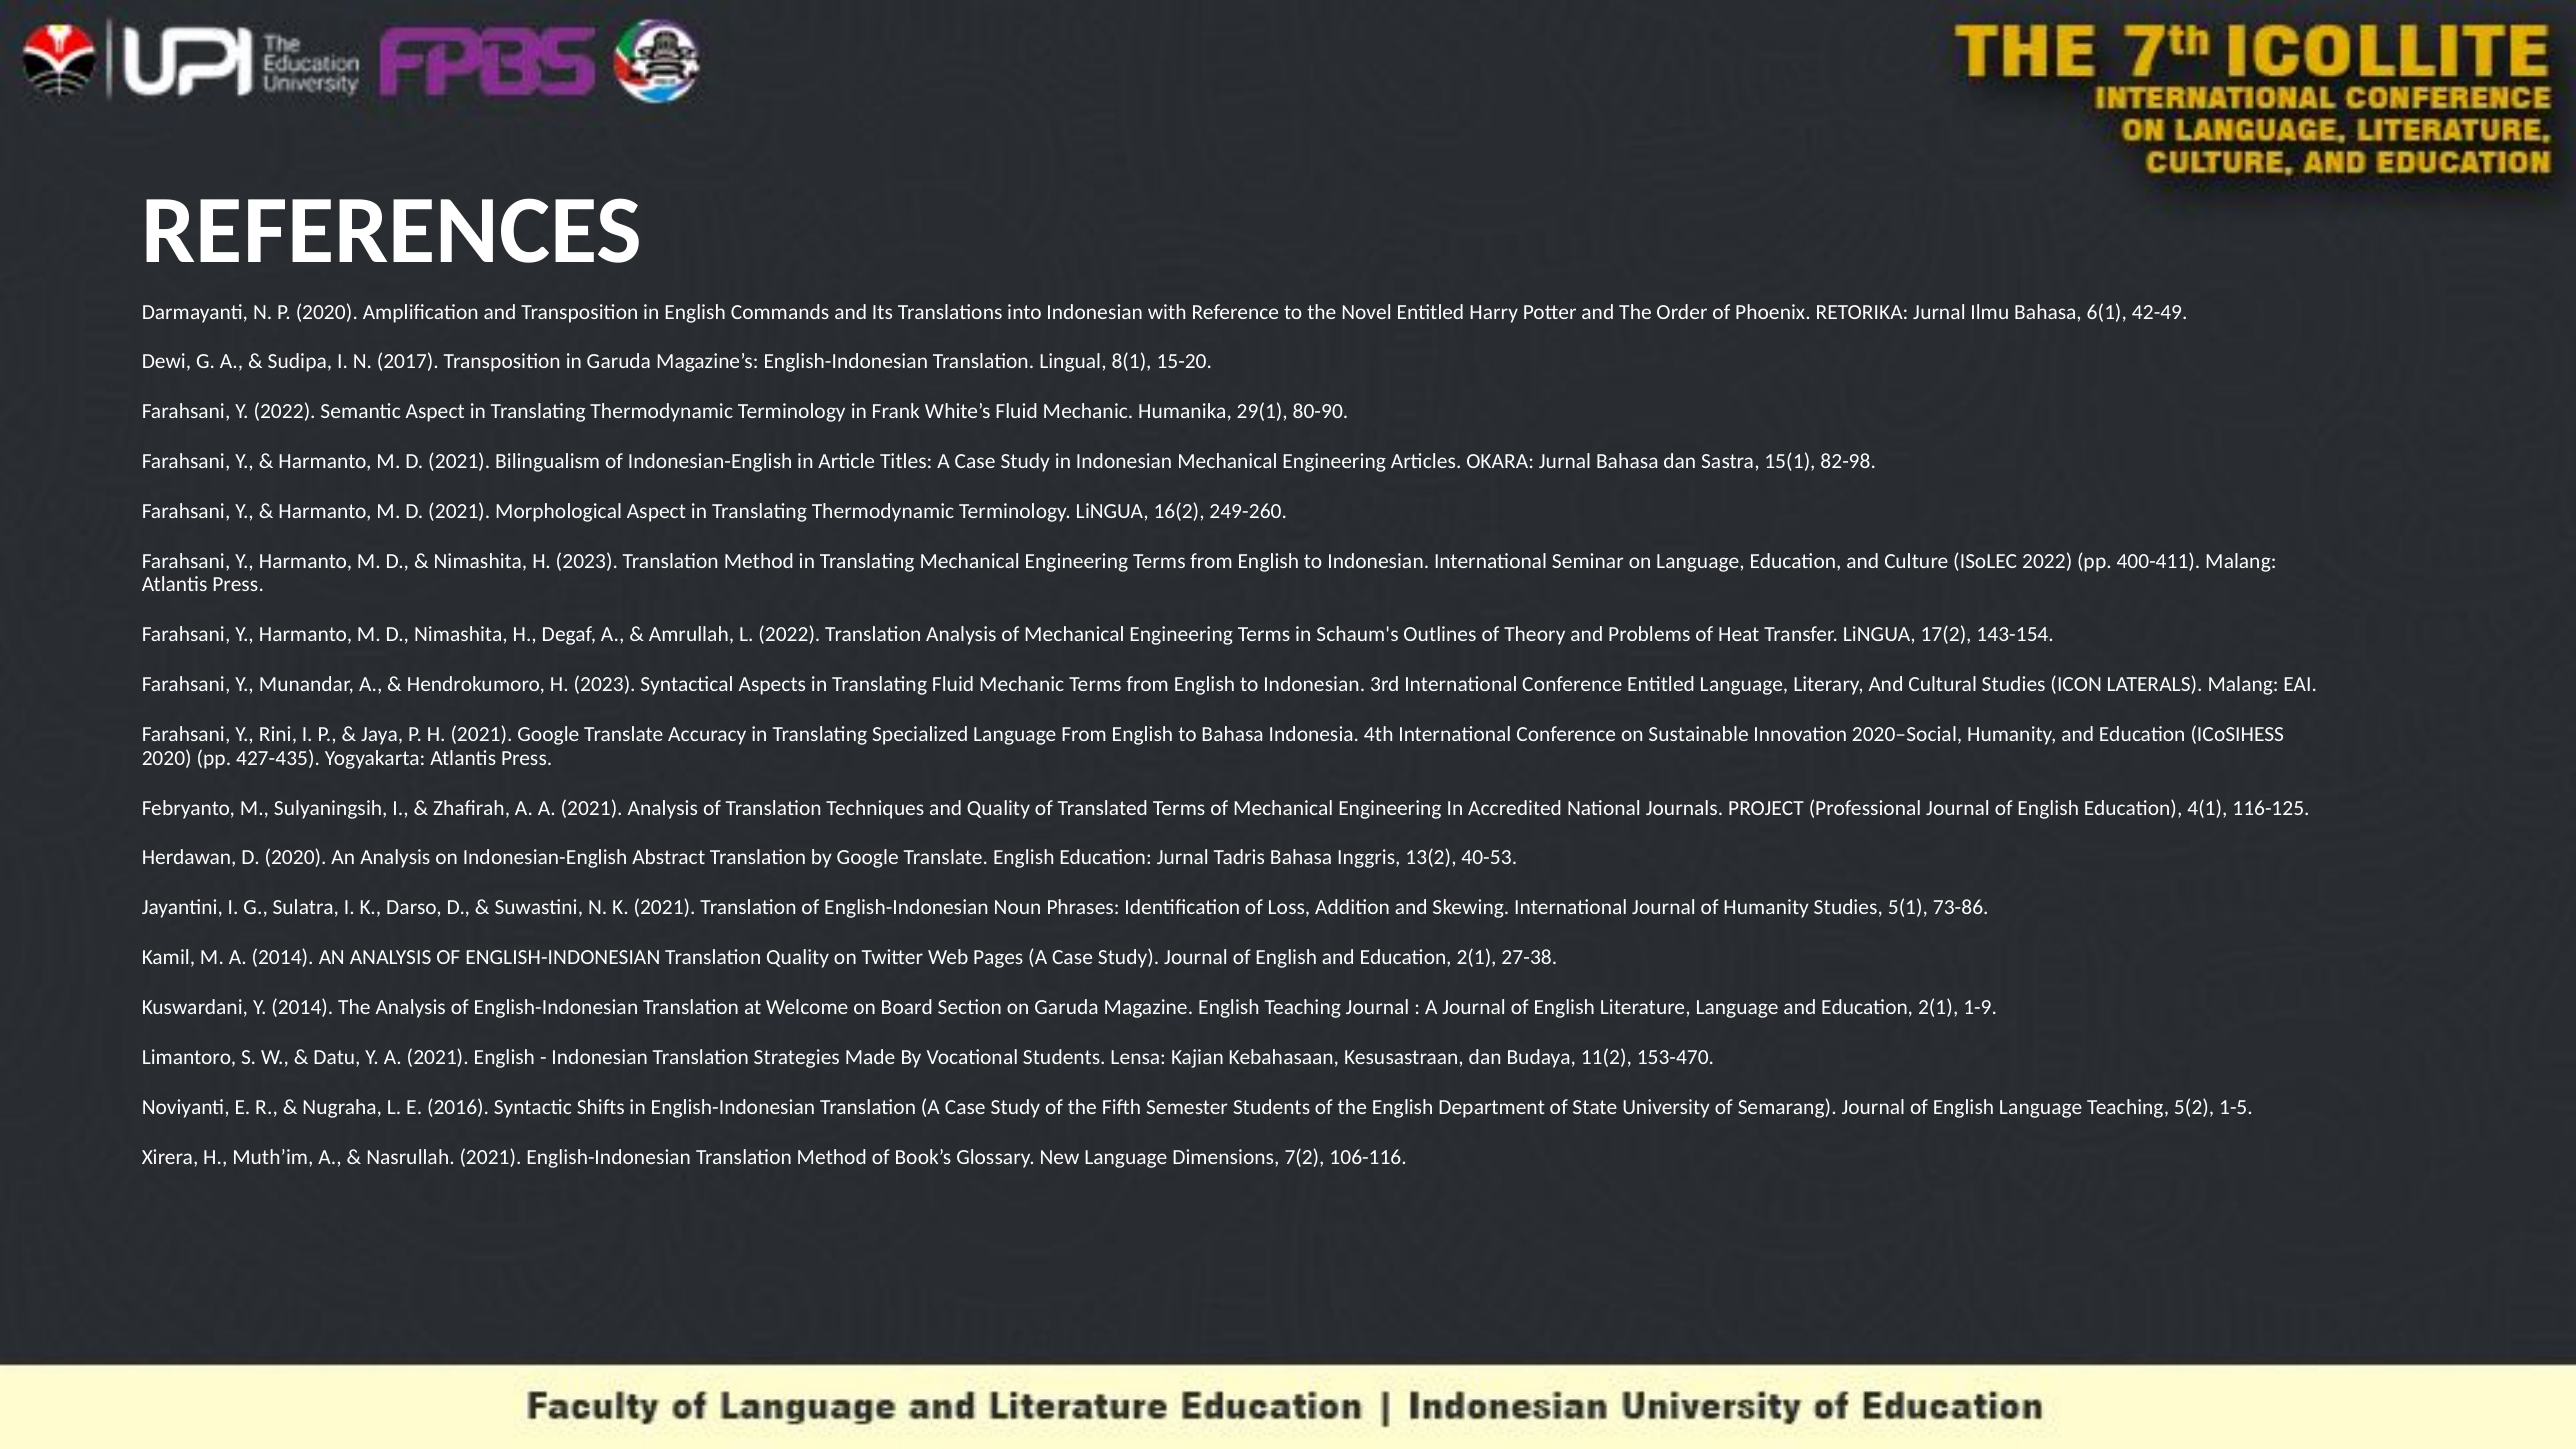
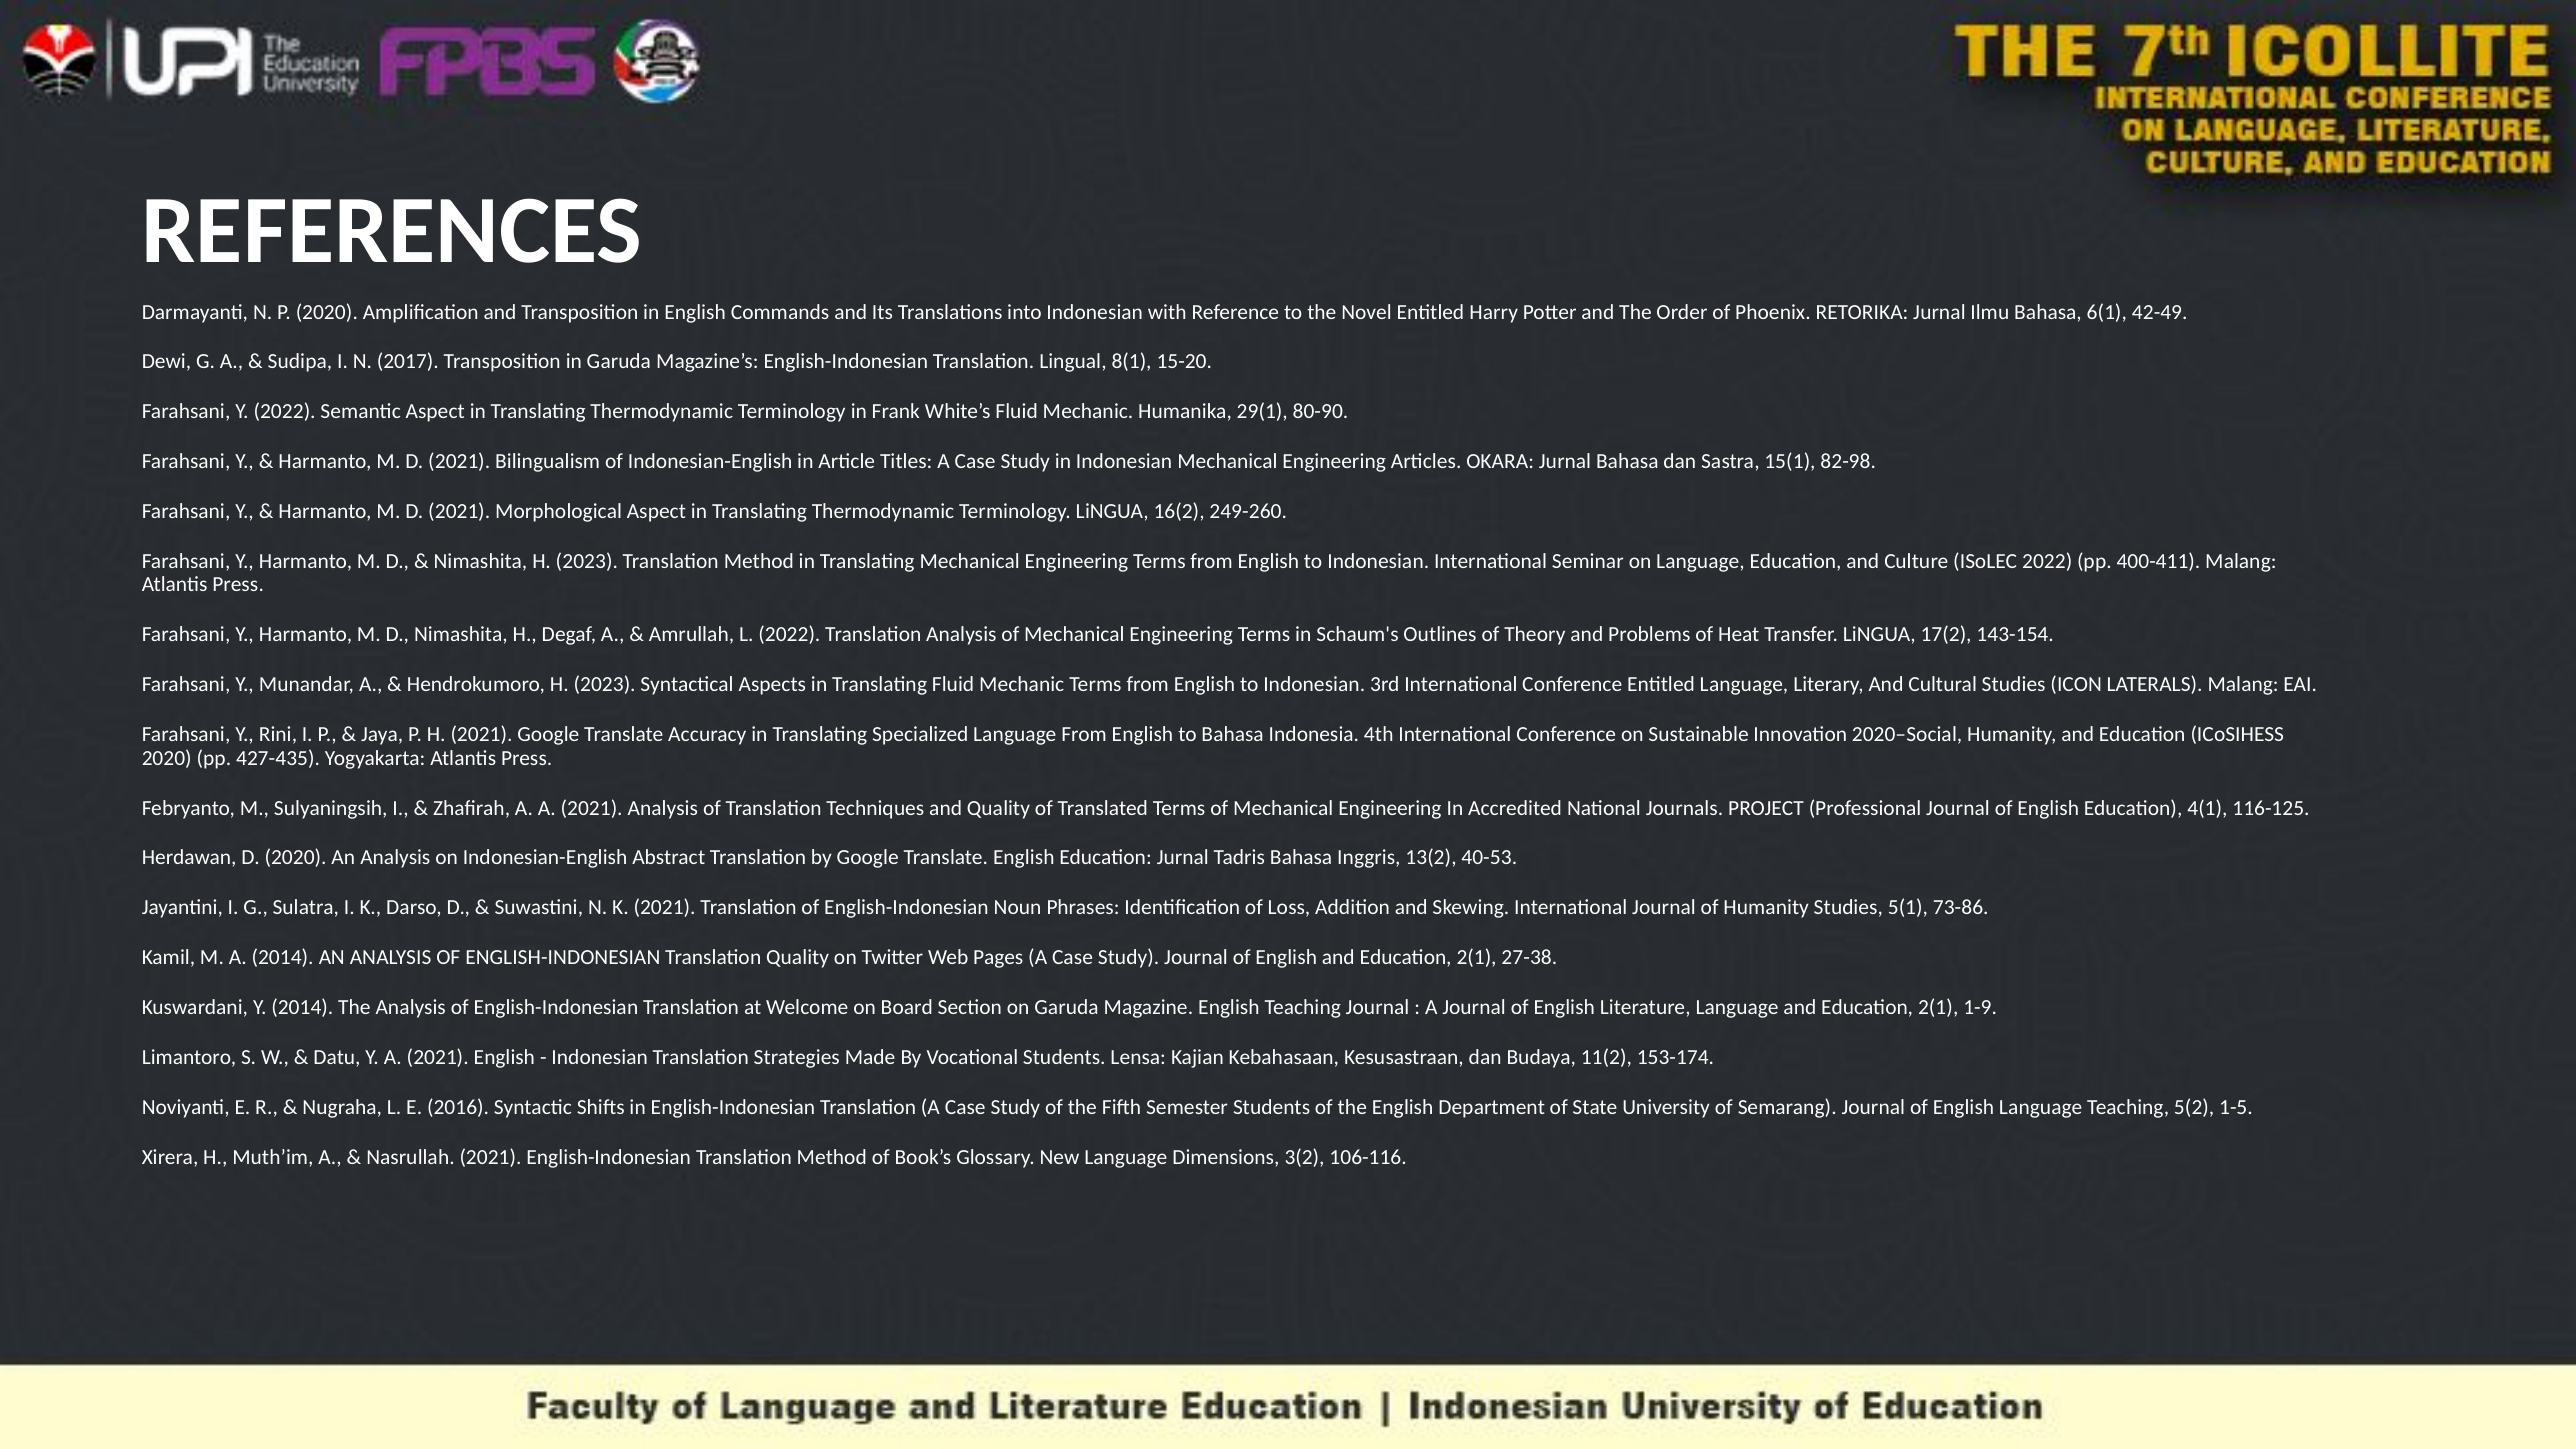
153-470: 153-470 -> 153-174
7(2: 7(2 -> 3(2
